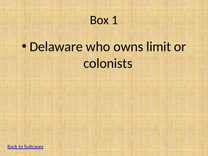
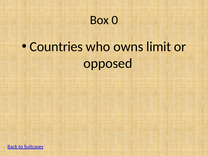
1: 1 -> 0
Delaware: Delaware -> Countries
colonists: colonists -> opposed
